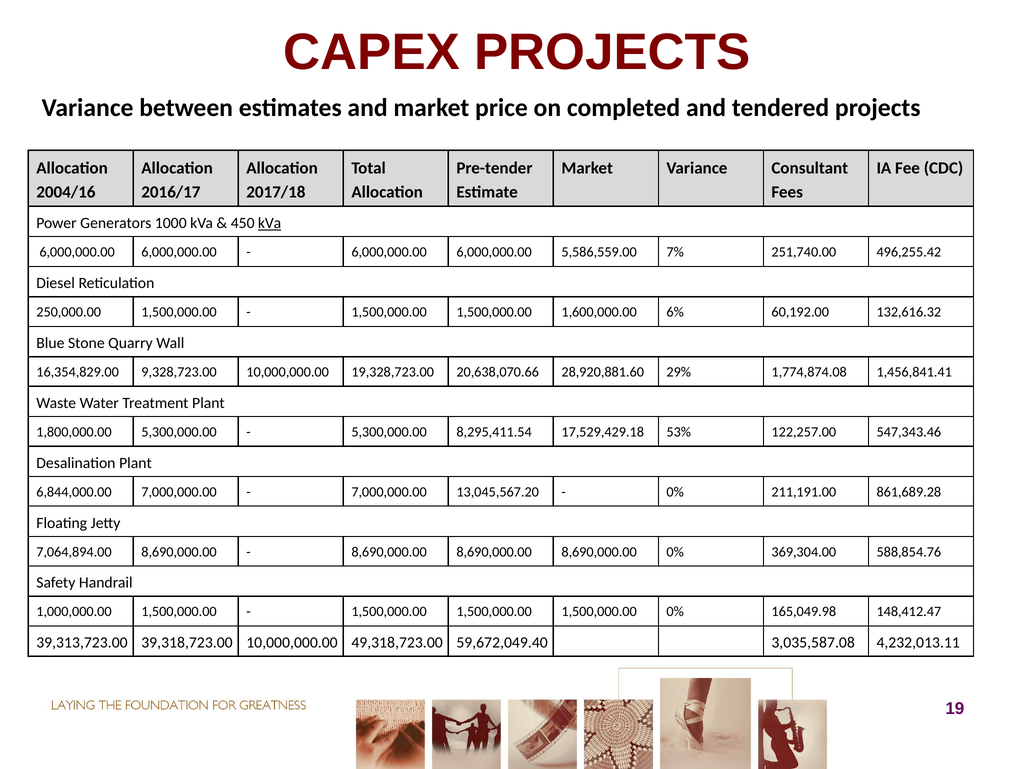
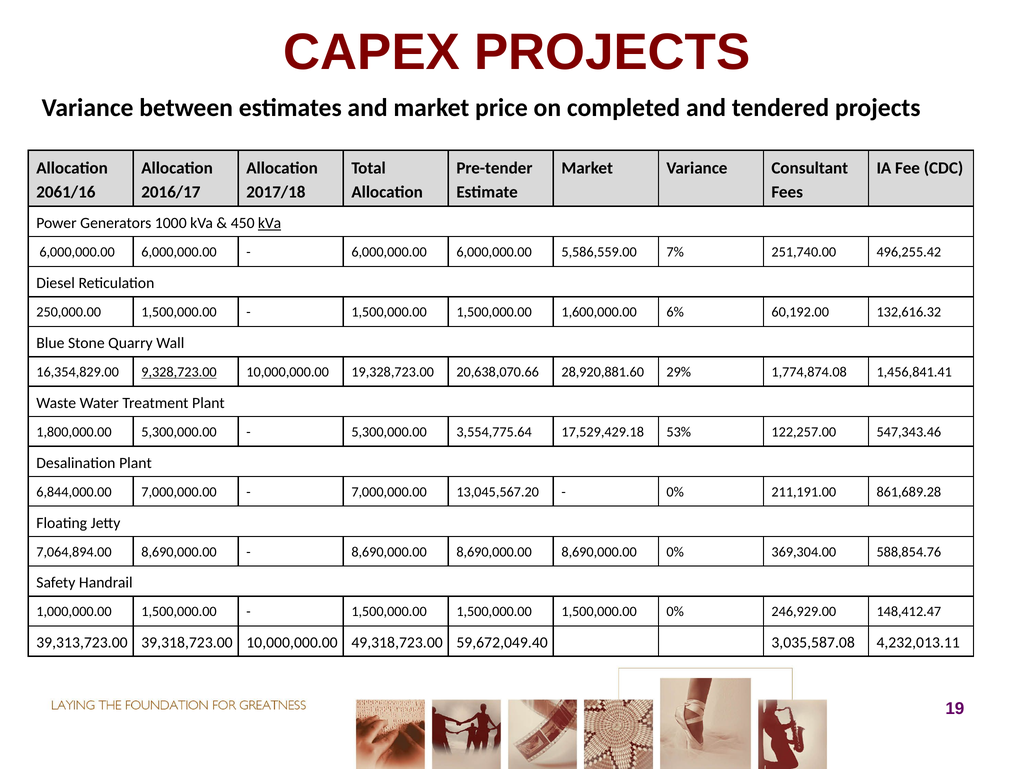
2004/16: 2004/16 -> 2061/16
9,328,723.00 underline: none -> present
8,295,411.54: 8,295,411.54 -> 3,554,775.64
165,049.98: 165,049.98 -> 246,929.00
